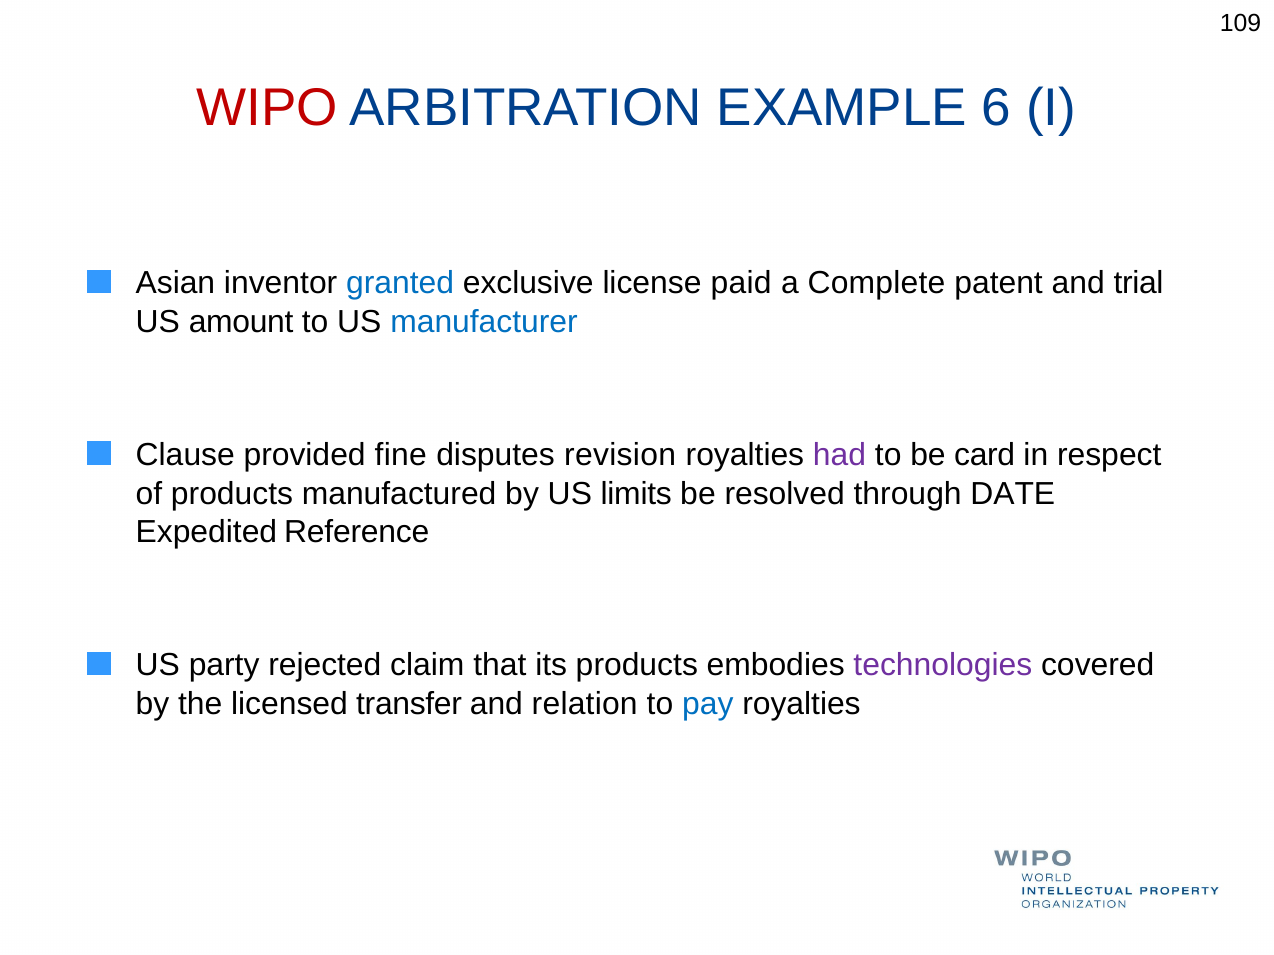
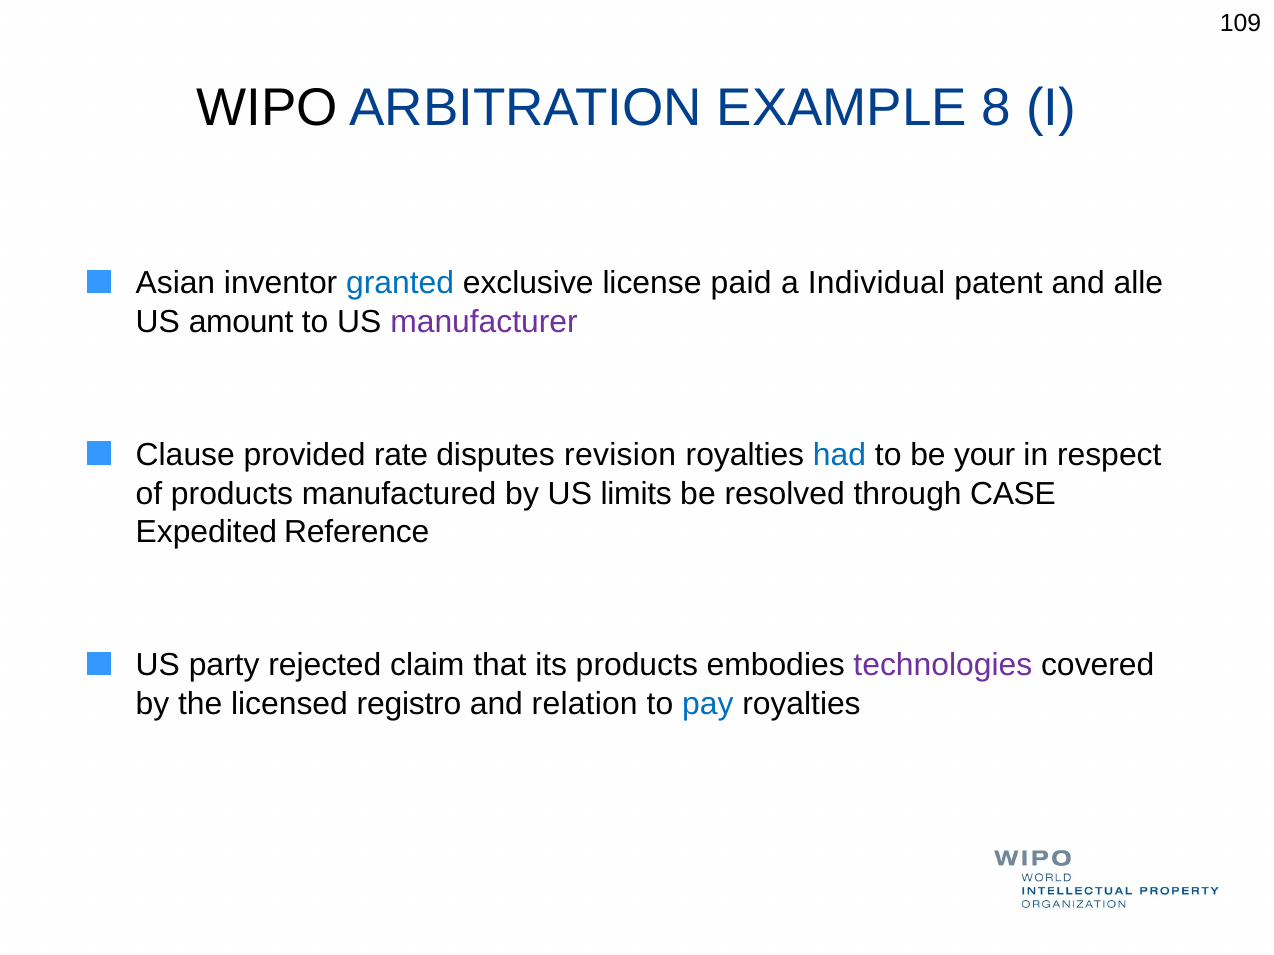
WIPO colour: red -> black
6: 6 -> 8
Complete: Complete -> Individual
trial: trial -> alle
manufacturer colour: blue -> purple
fine: fine -> rate
had colour: purple -> blue
card: card -> your
DATE: DATE -> CASE
transfer: transfer -> registro
